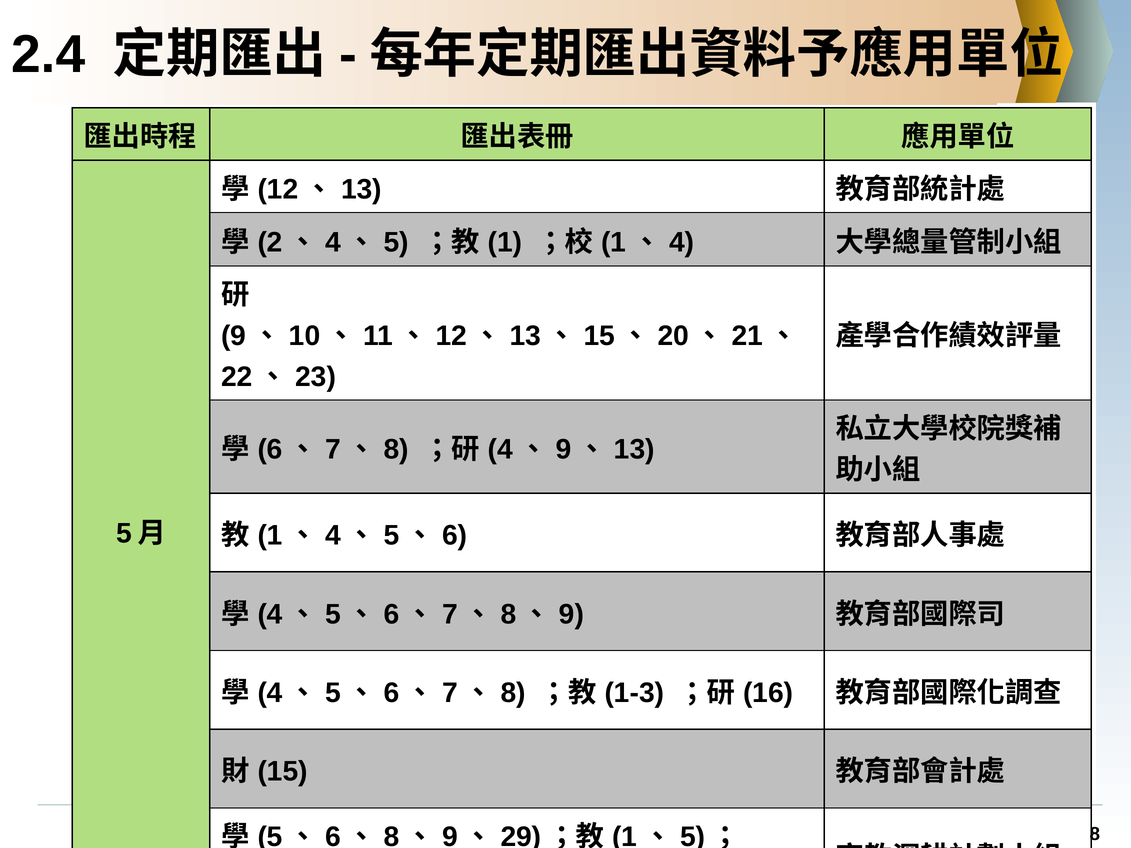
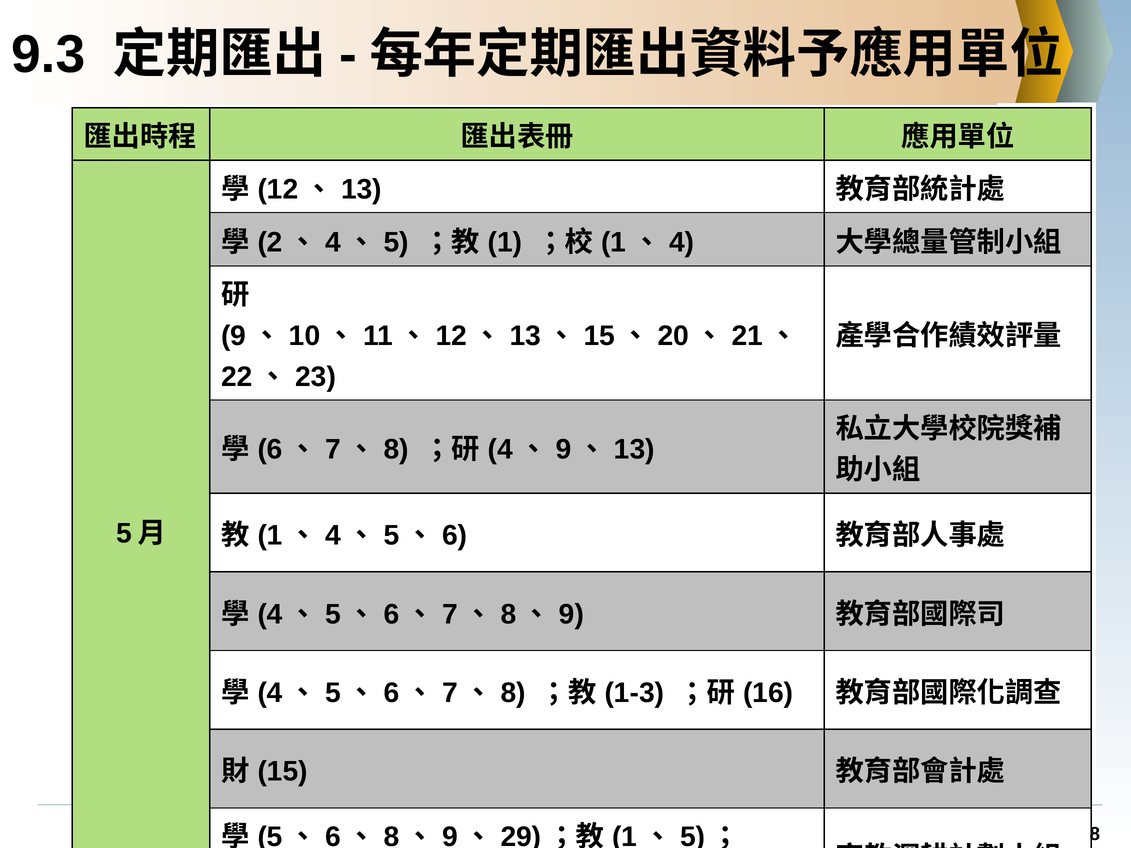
2.4: 2.4 -> 9.3
